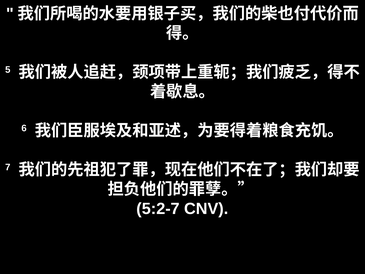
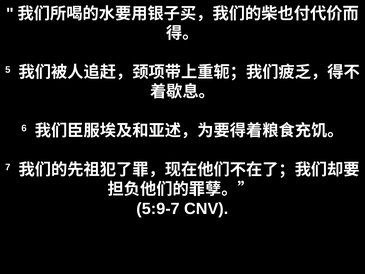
5:2-7: 5:2-7 -> 5:9-7
